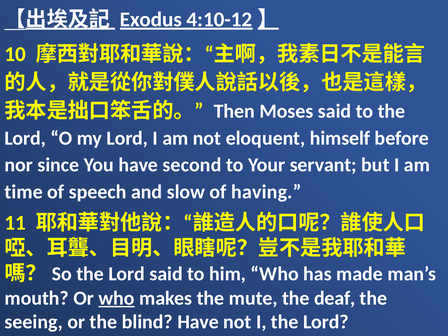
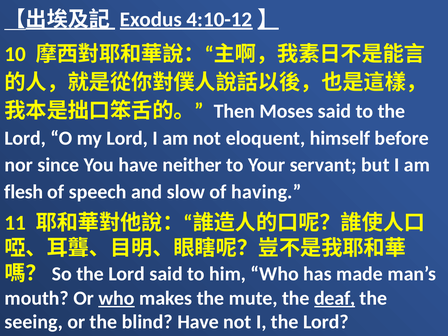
second: second -> neither
time: time -> flesh
deaf underline: none -> present
